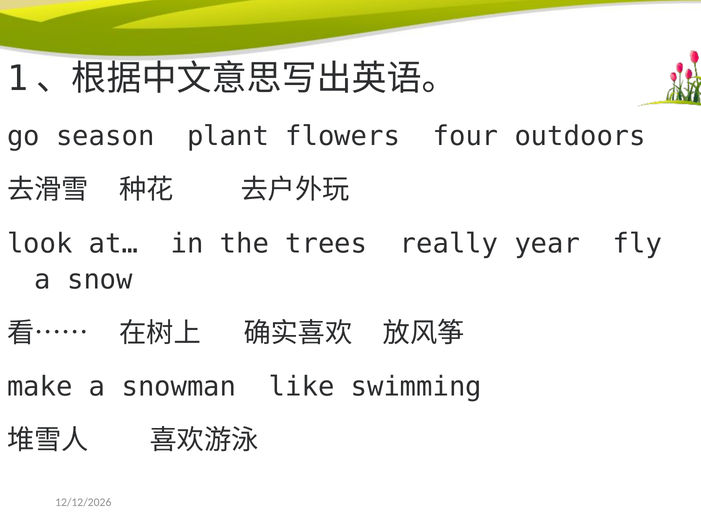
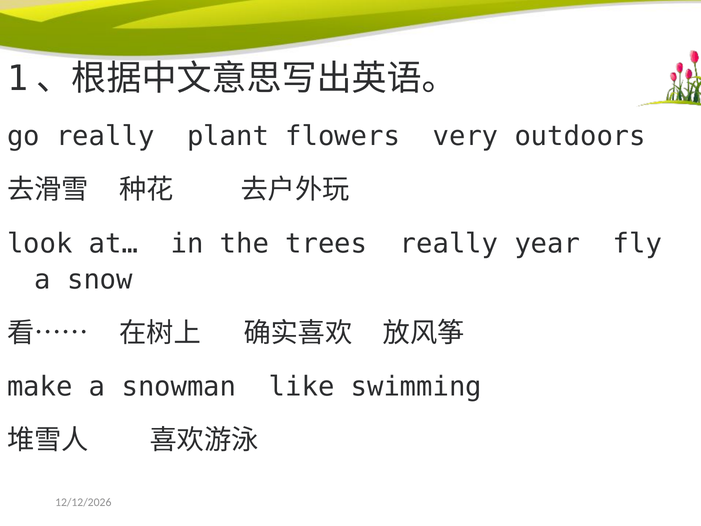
go season: season -> really
four: four -> very
